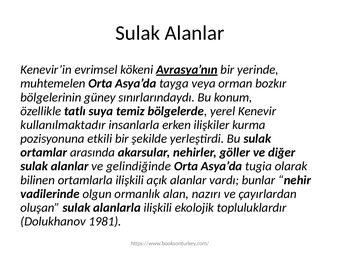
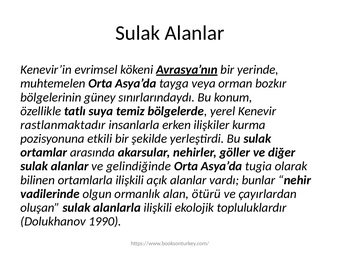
kullanılmaktadır: kullanılmaktadır -> rastlanmaktadır
nazırı: nazırı -> ötürü
1981: 1981 -> 1990
